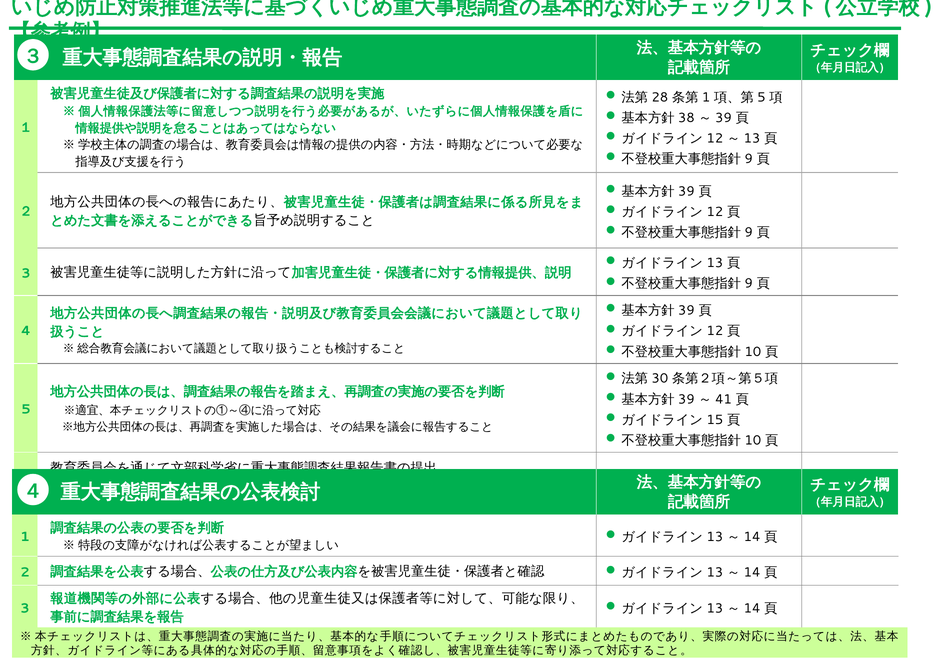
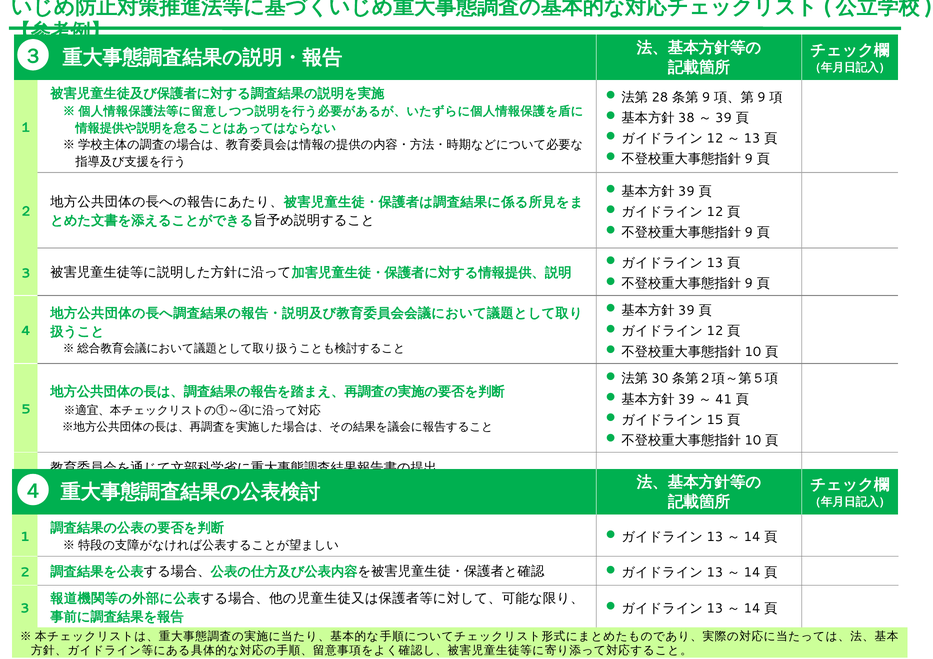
1 at (706, 97): 1 -> 9
5 at (761, 97): 5 -> 9
